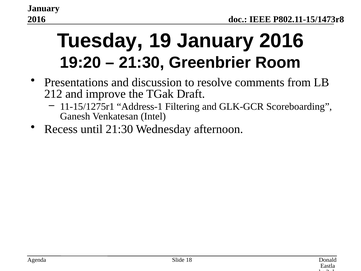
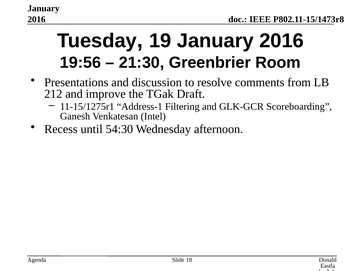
19:20: 19:20 -> 19:56
until 21:30: 21:30 -> 54:30
